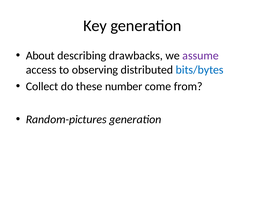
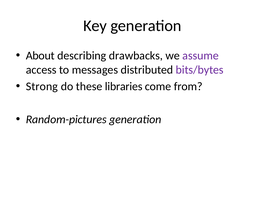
observing: observing -> messages
bits/bytes colour: blue -> purple
Collect: Collect -> Strong
number: number -> libraries
